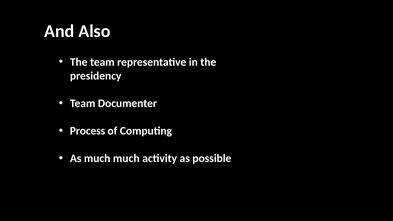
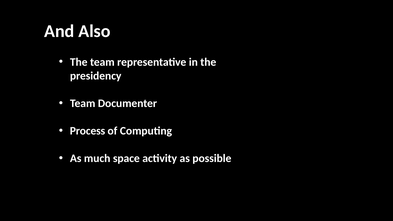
much much: much -> space
